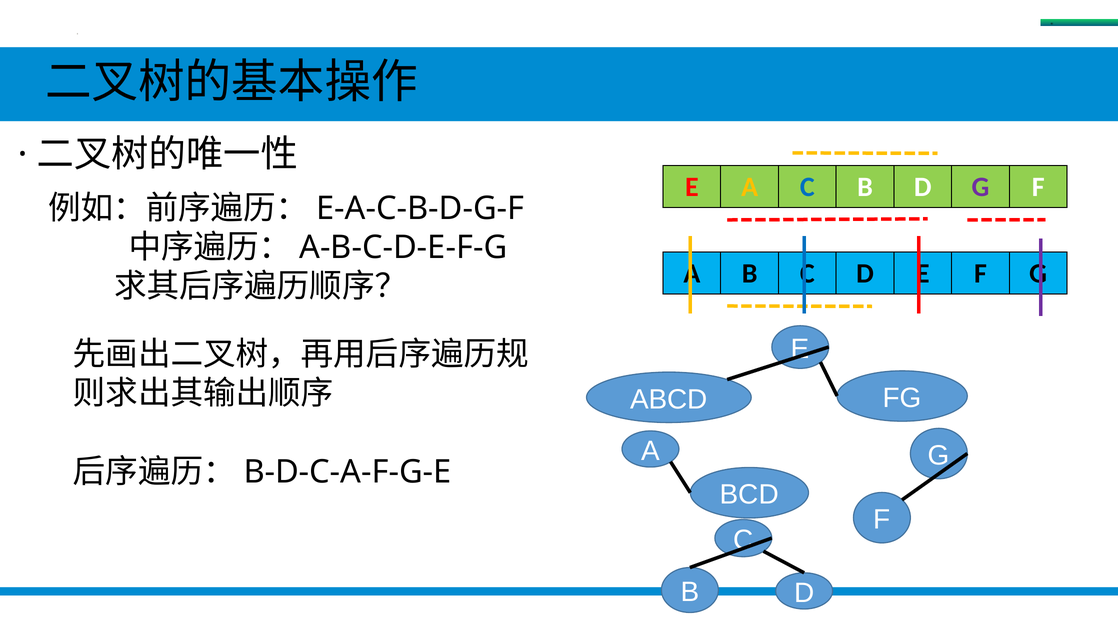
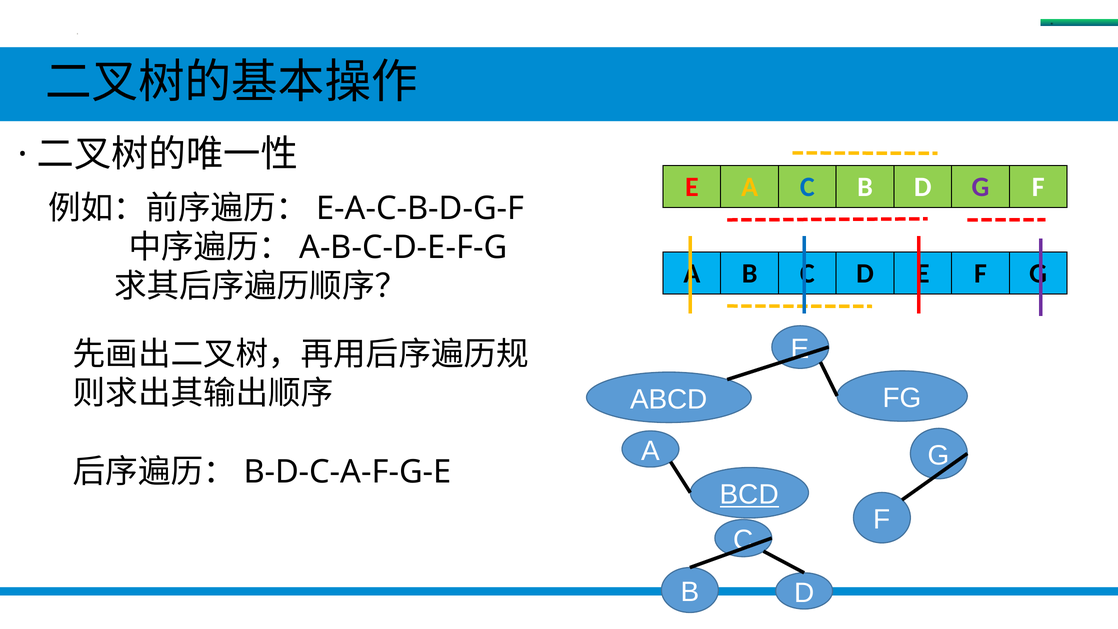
BCD underline: none -> present
